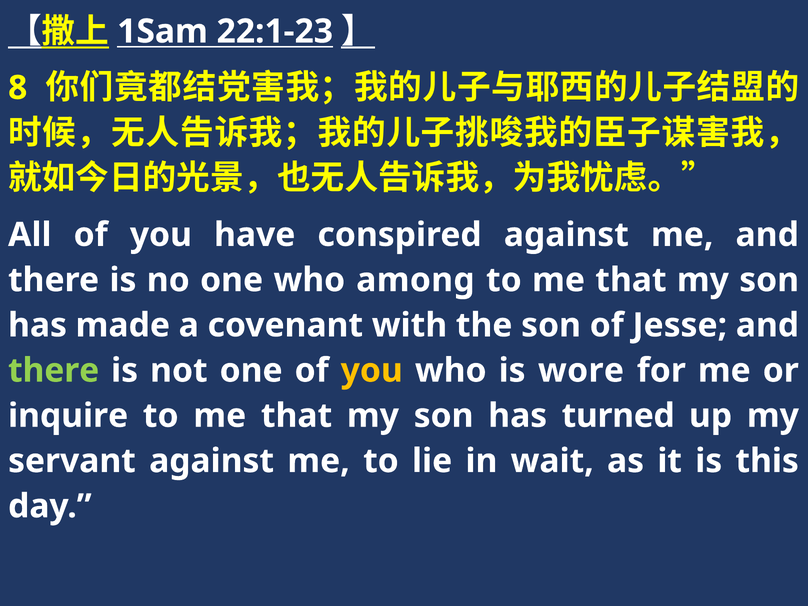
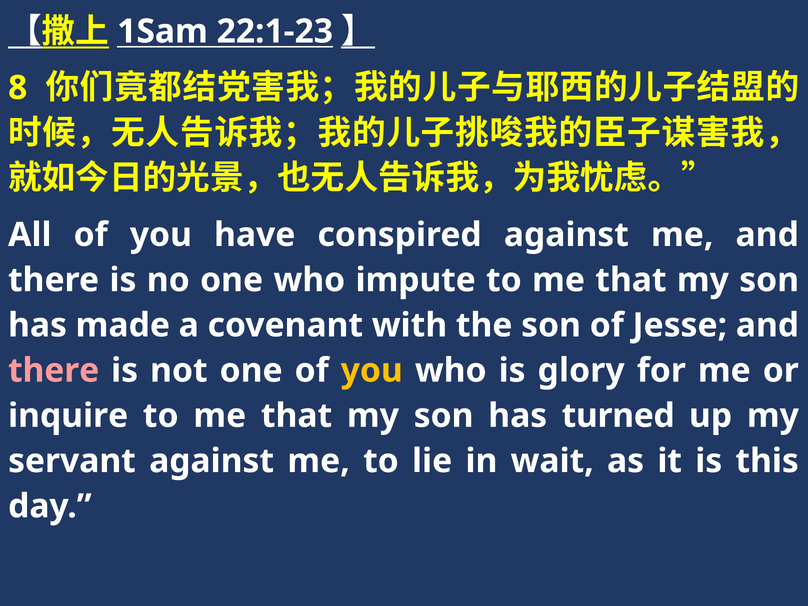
among: among -> impute
there at (54, 371) colour: light green -> pink
wore: wore -> glory
